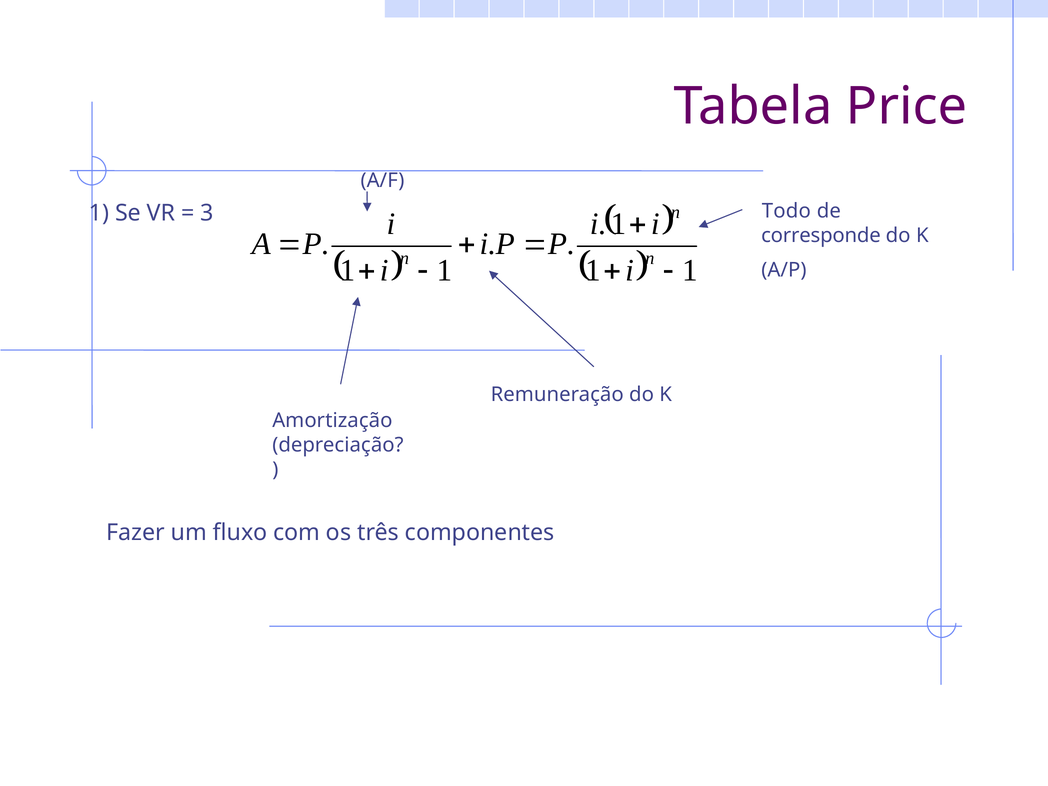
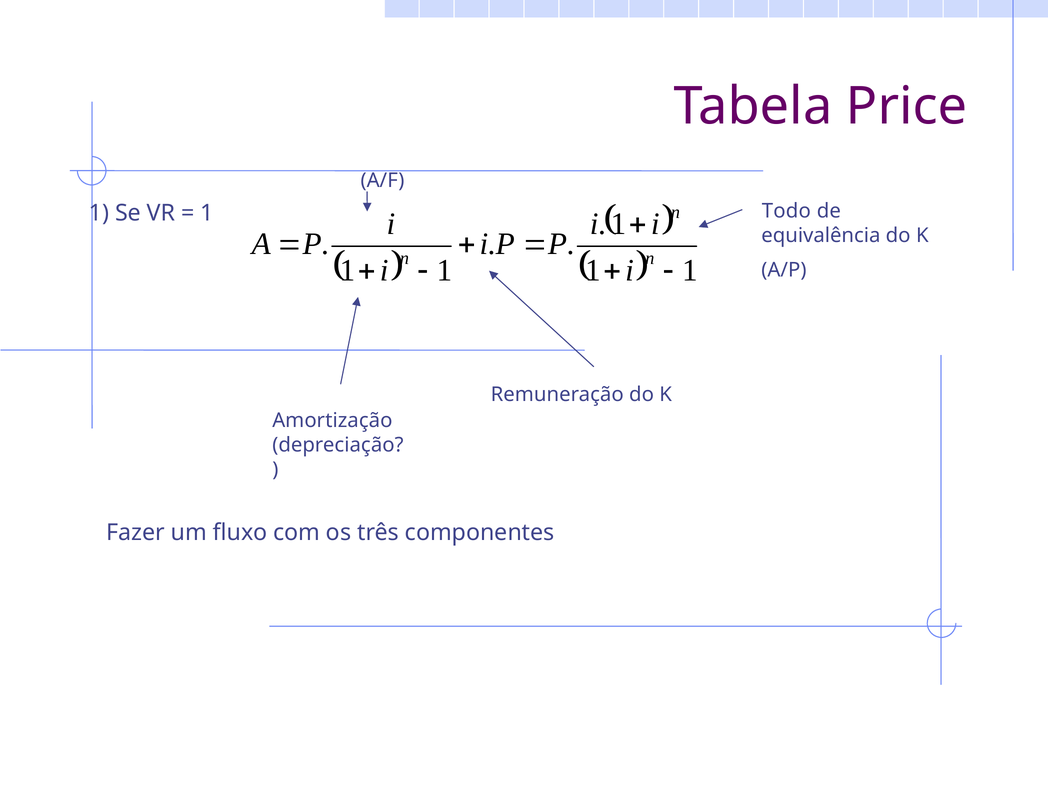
3 at (207, 213): 3 -> 1
corresponde: corresponde -> equivalência
